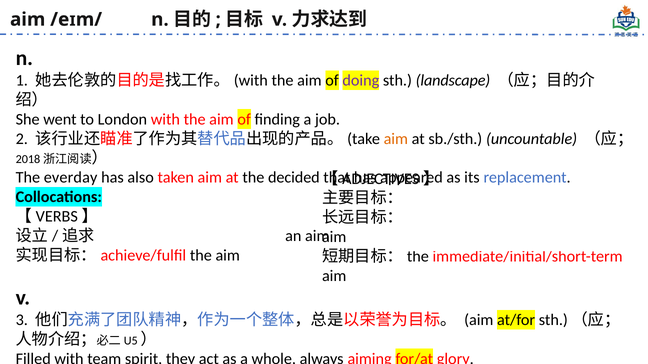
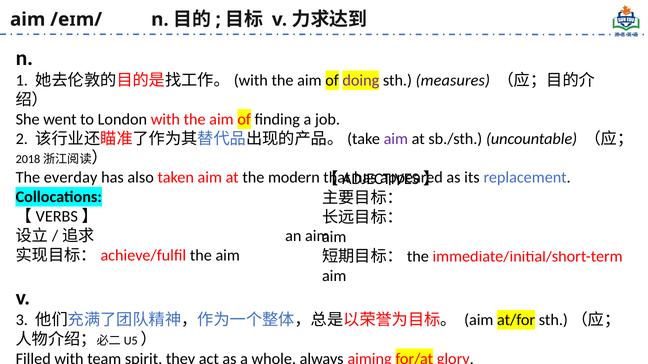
landscape: landscape -> measures
aim at (396, 139) colour: orange -> purple
decided: decided -> modern
